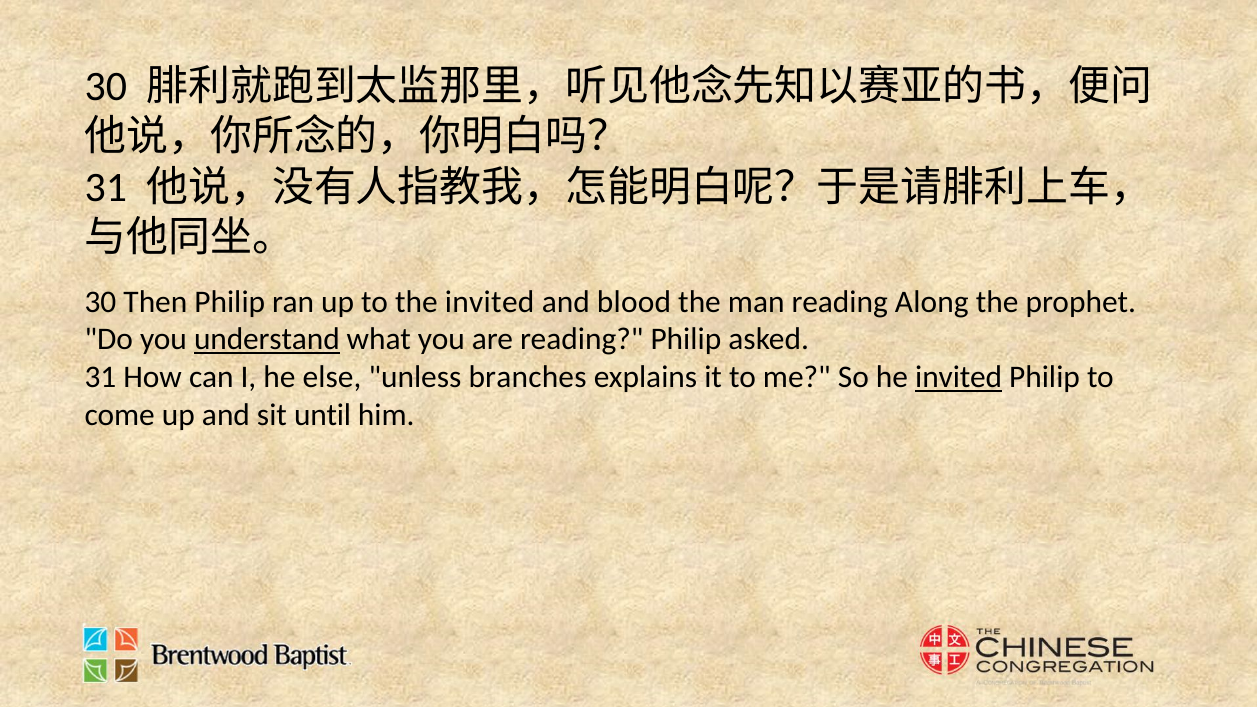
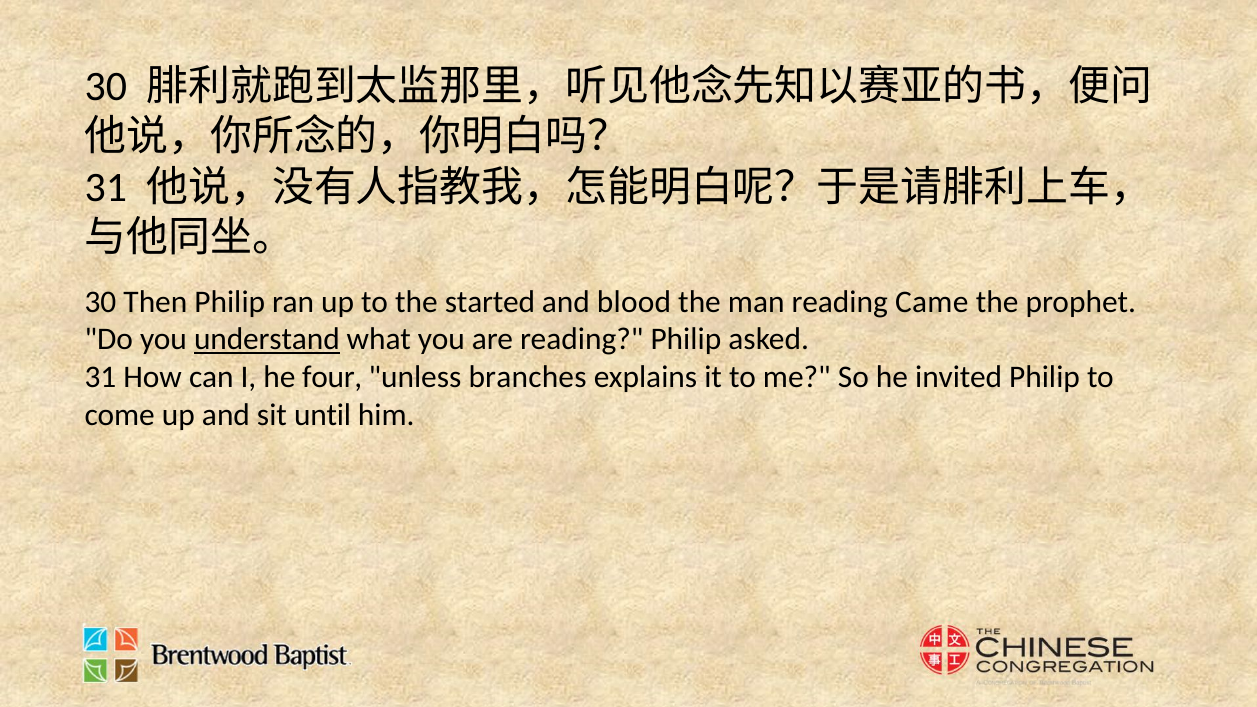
the invited: invited -> started
Along: Along -> Came
else: else -> four
invited at (959, 377) underline: present -> none
